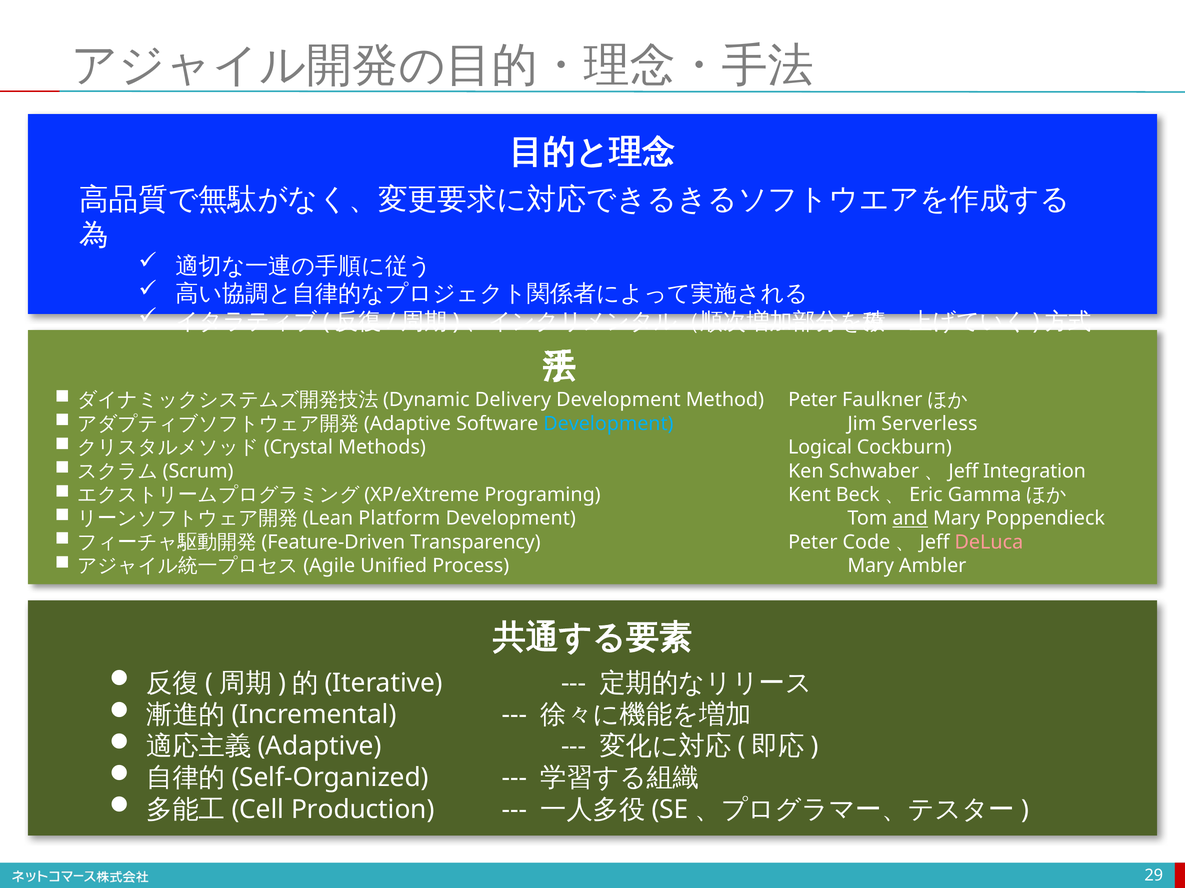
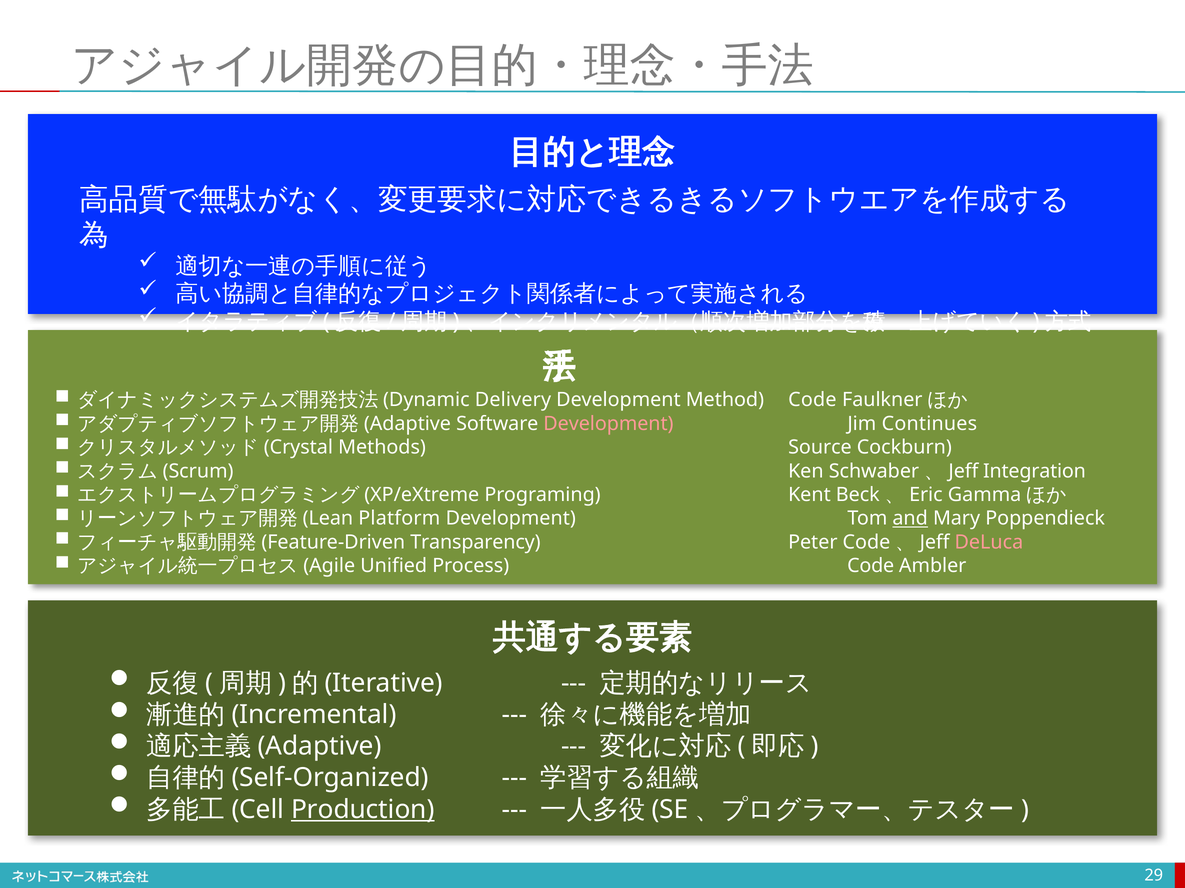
Method Peter: Peter -> Code
Development at (608, 424) colour: light blue -> pink
Serverless: Serverless -> Continues
Logical: Logical -> Source
Process Mary: Mary -> Code
Production underline: none -> present
